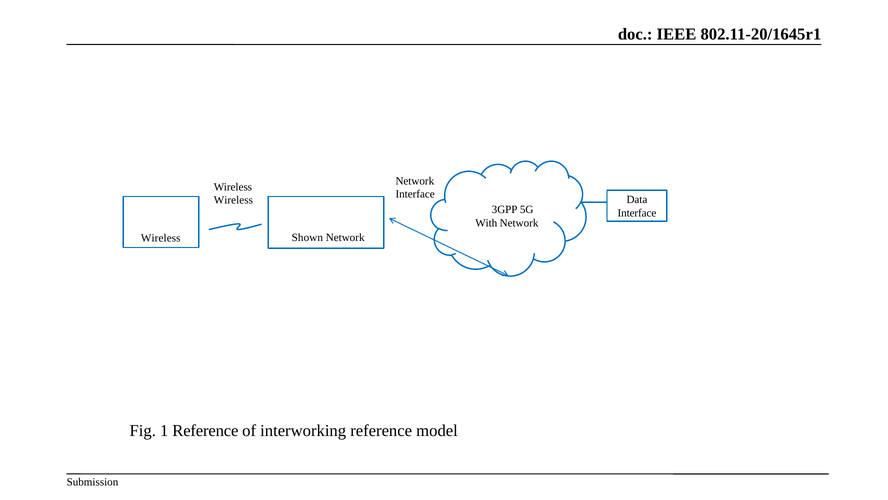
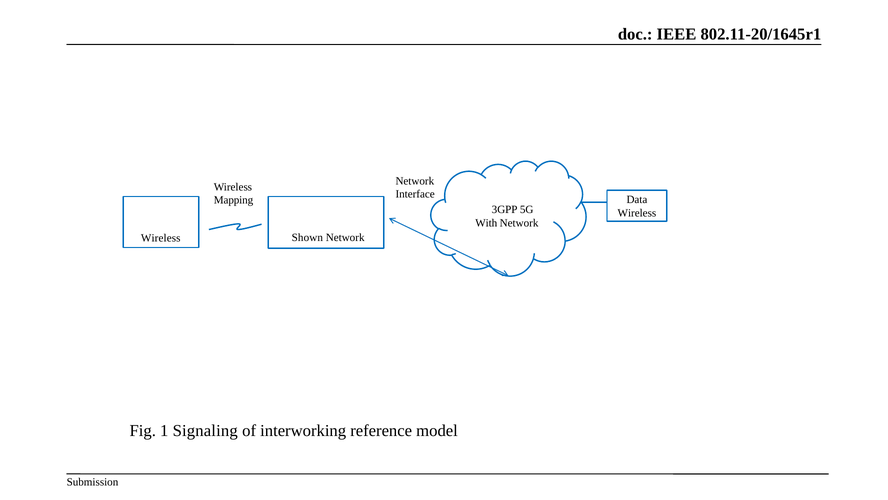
Wireless at (233, 200): Wireless -> Mapping
Interface at (637, 213): Interface -> Wireless
1 Reference: Reference -> Signaling
